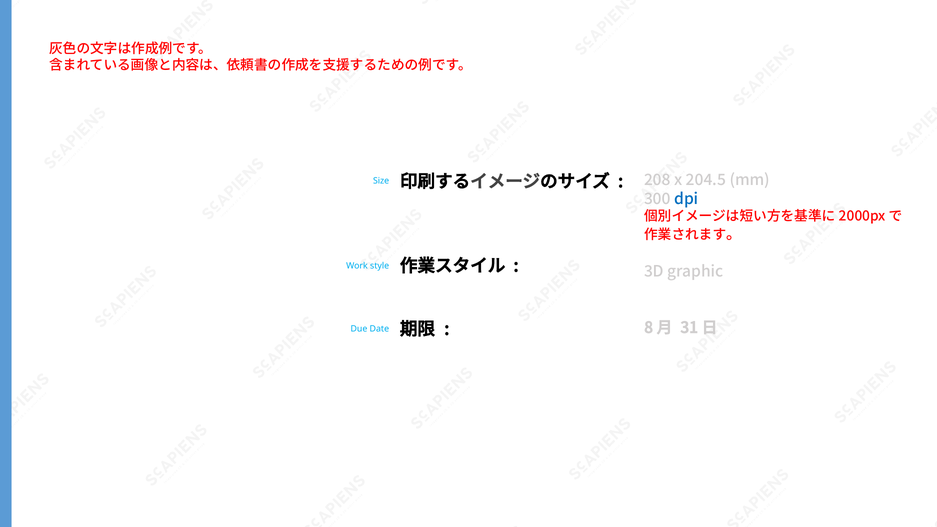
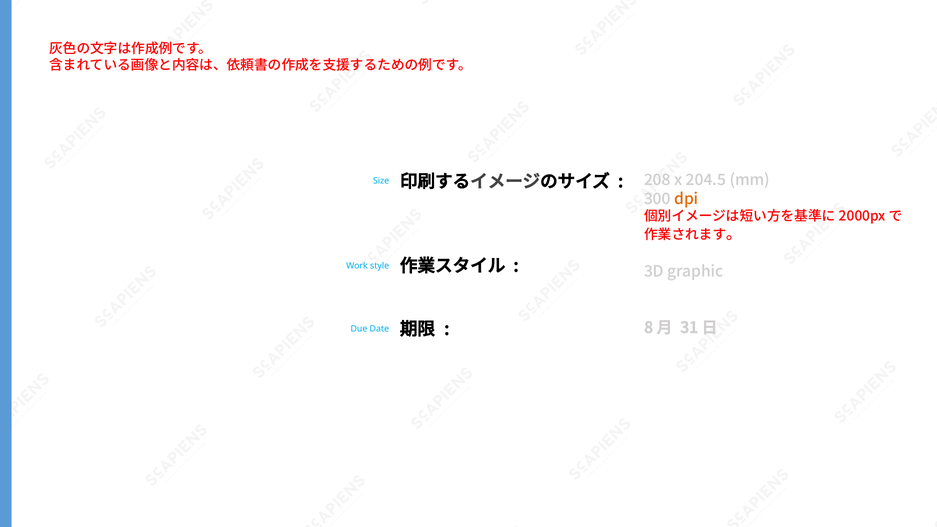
dpi colour: blue -> orange
